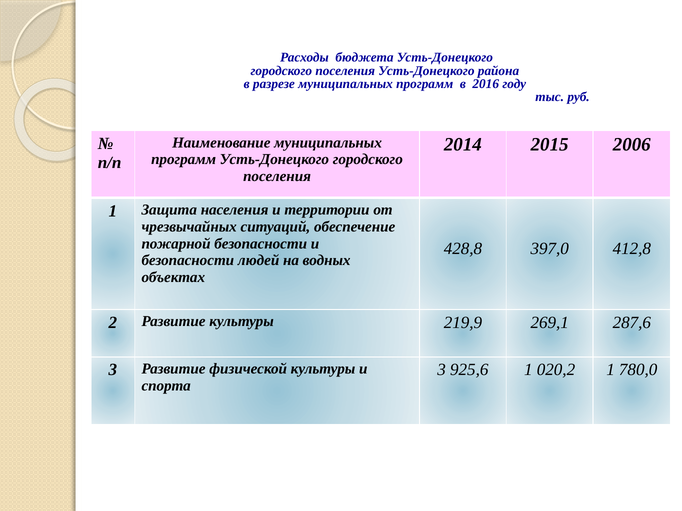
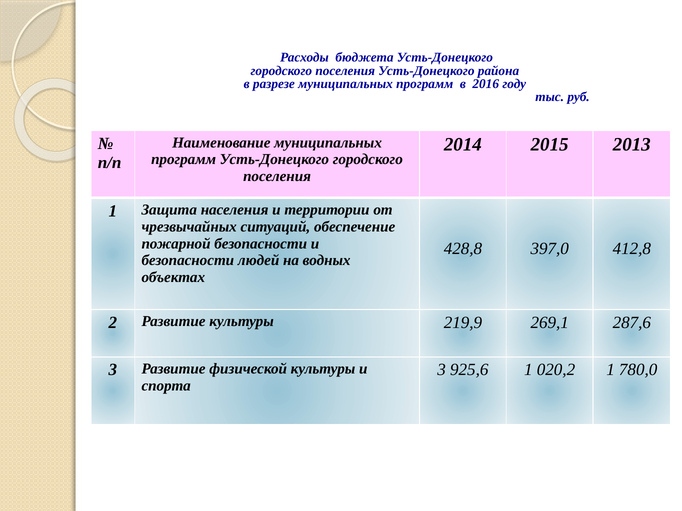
2006: 2006 -> 2013
